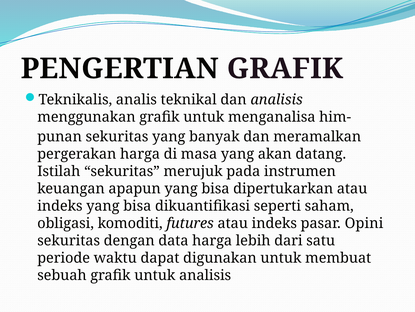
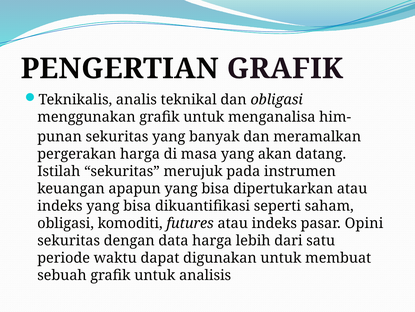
dan analisis: analisis -> obligasi
